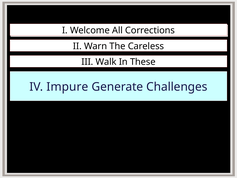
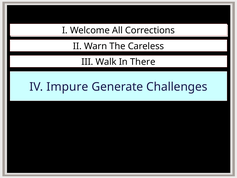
These: These -> There
